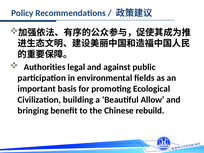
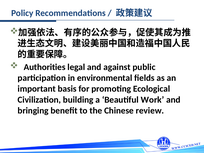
Allow: Allow -> Work
rebuild: rebuild -> review
